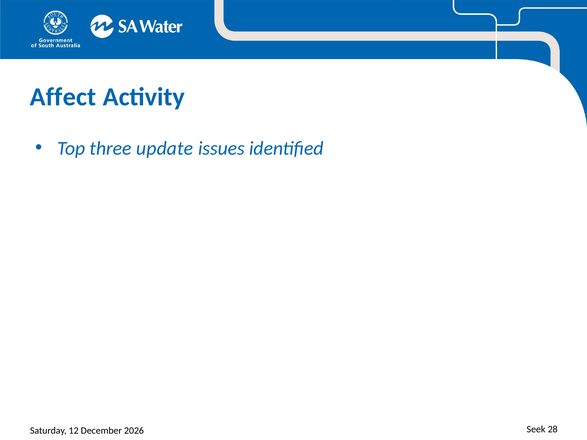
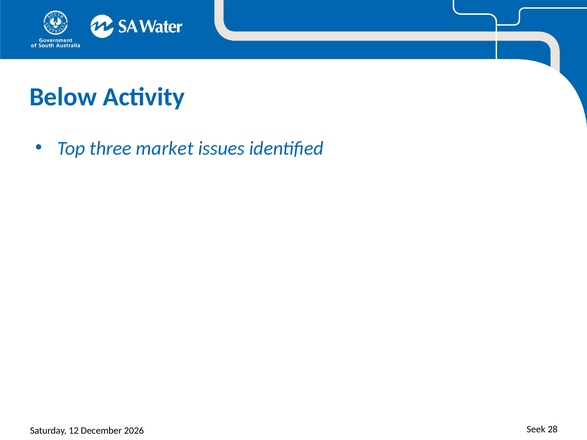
Affect: Affect -> Below
update: update -> market
